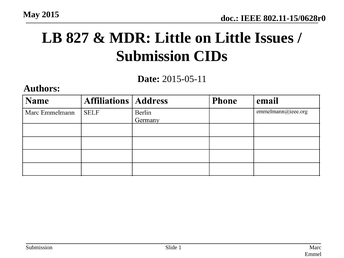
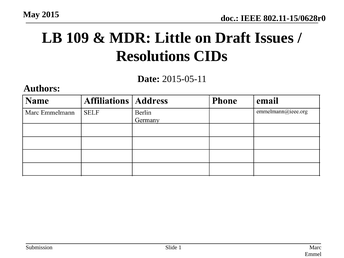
827: 827 -> 109
on Little: Little -> Draft
Submission at (153, 56): Submission -> Resolutions
